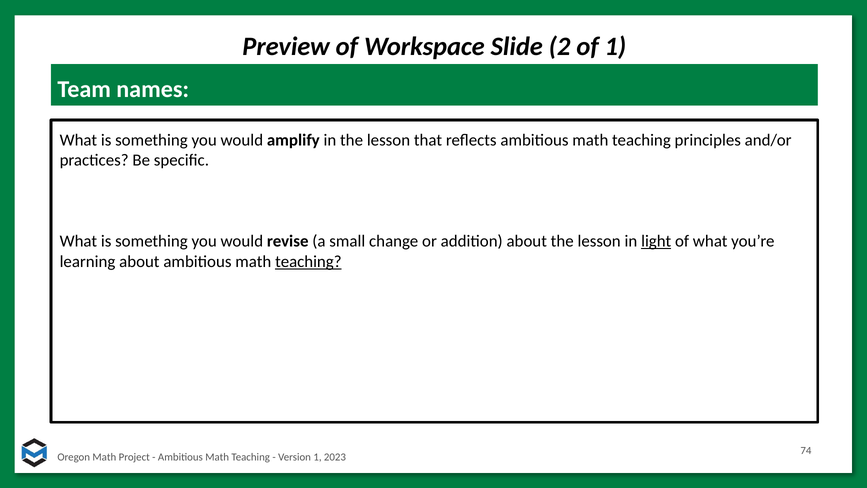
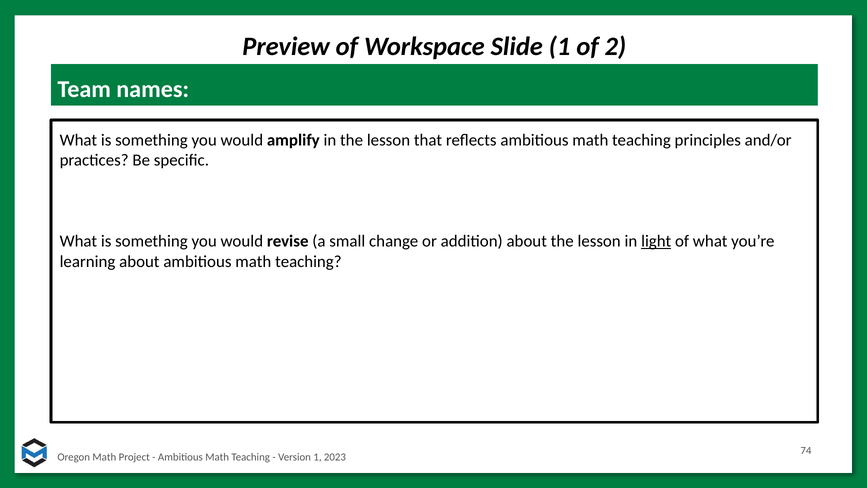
Slide 2: 2 -> 1
of 1: 1 -> 2
teaching at (308, 261) underline: present -> none
